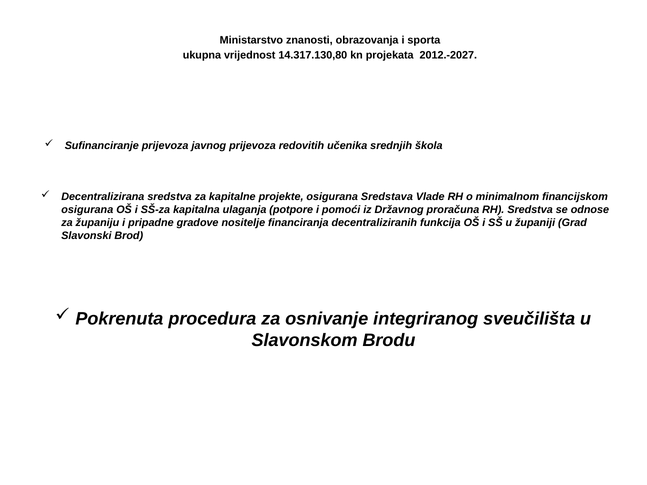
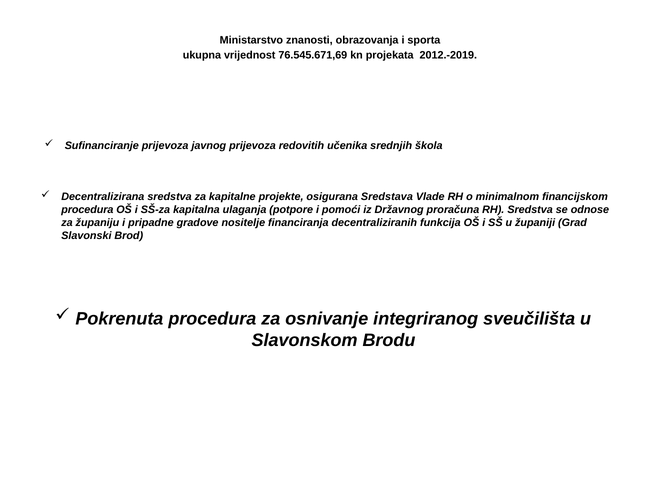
14.317.130,80: 14.317.130,80 -> 76.545.671,69
2012.-2027: 2012.-2027 -> 2012.-2019
osigurana at (87, 210): osigurana -> procedura
